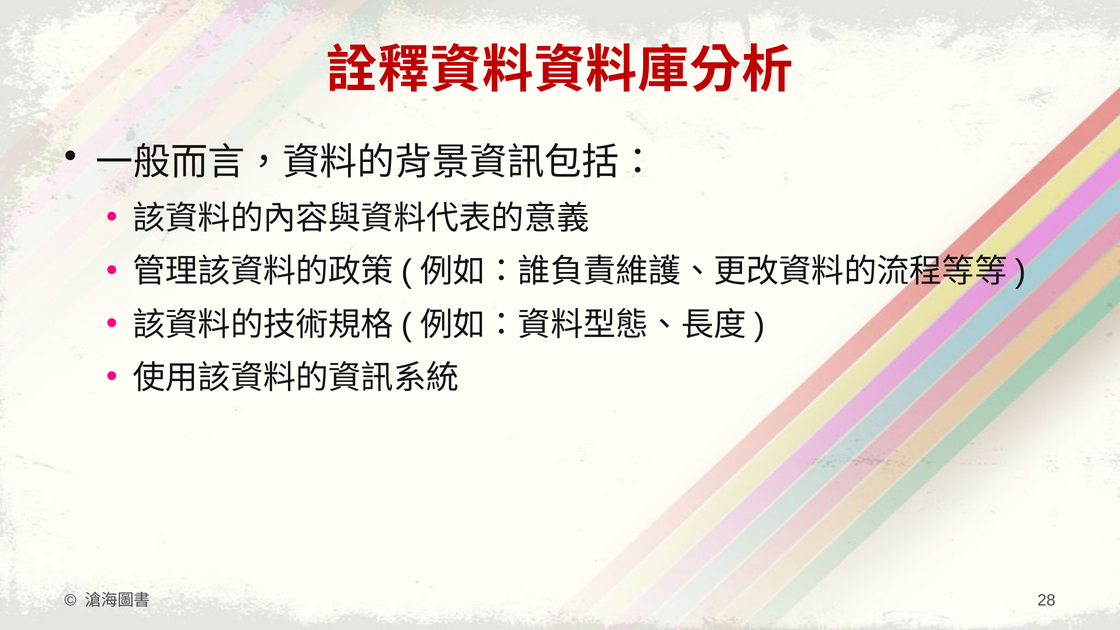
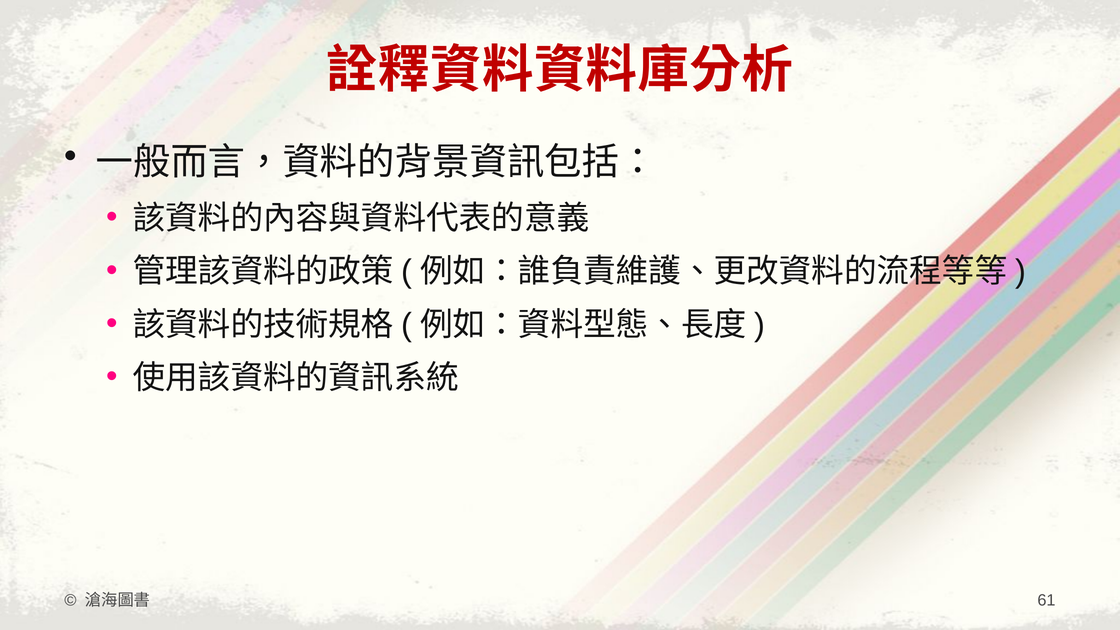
28: 28 -> 61
